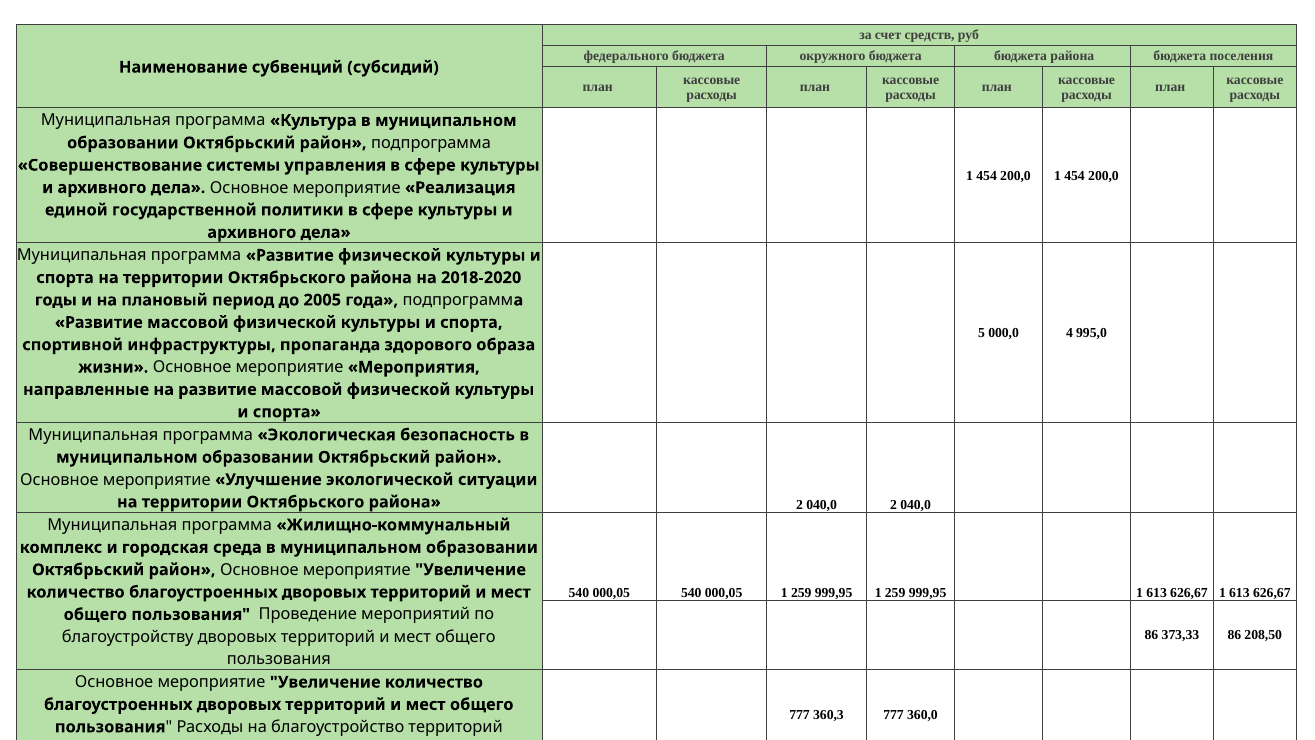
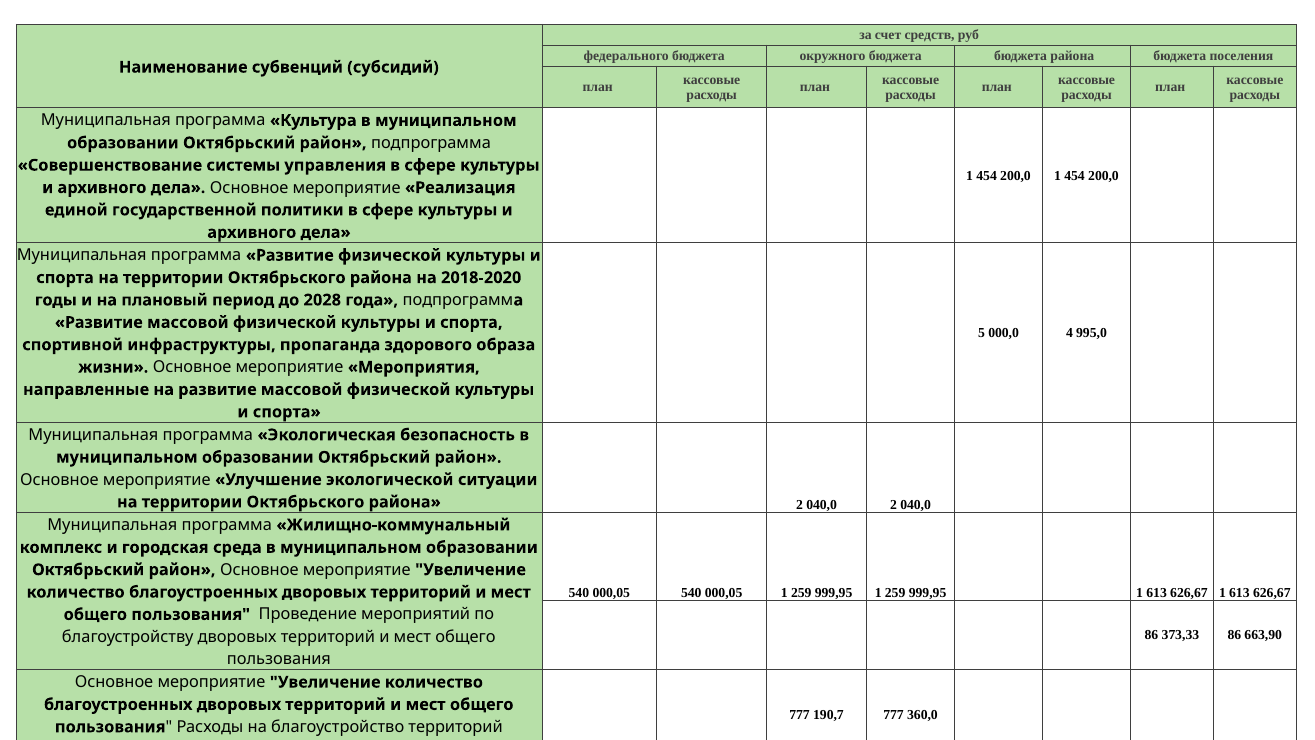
2005: 2005 -> 2028
208,50: 208,50 -> 663,90
360,3: 360,3 -> 190,7
